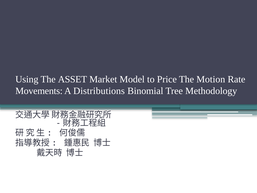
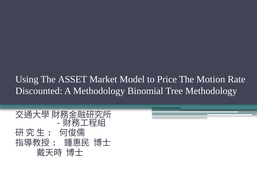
Movements: Movements -> Discounted
A Distributions: Distributions -> Methodology
